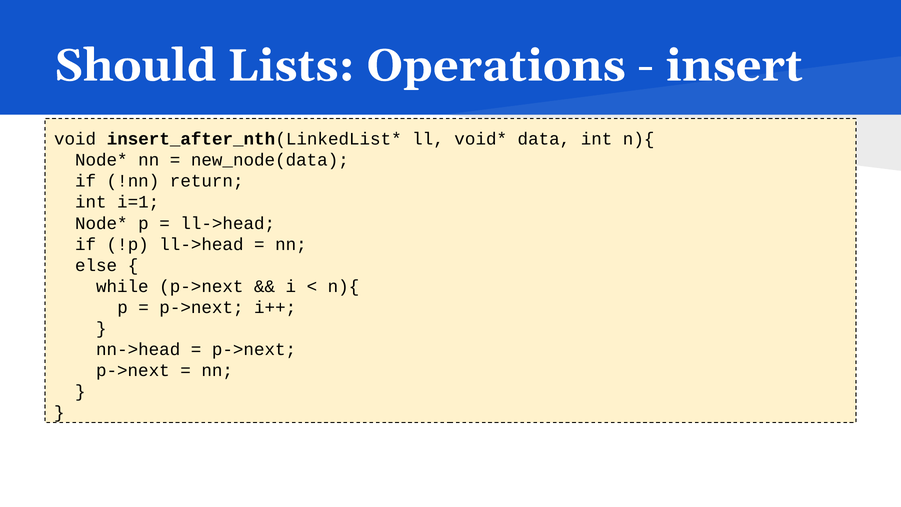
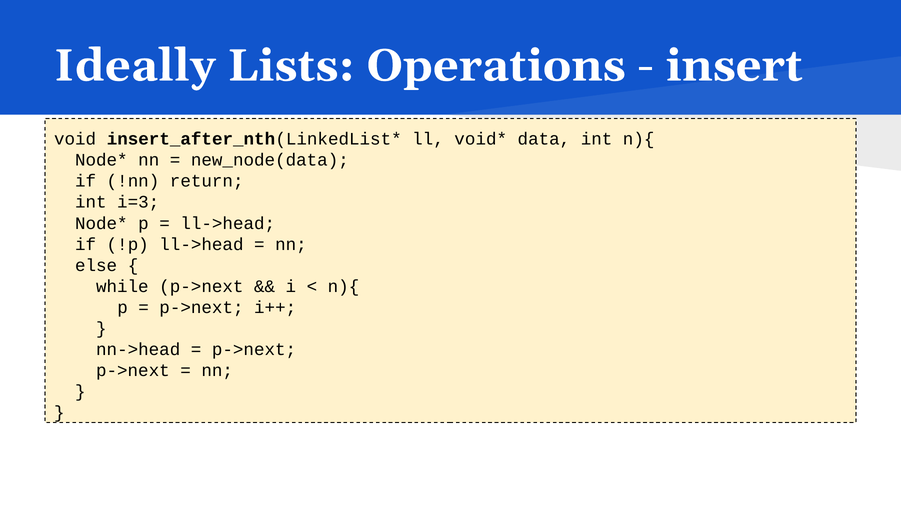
Should: Should -> Ideally
i=1: i=1 -> i=3
